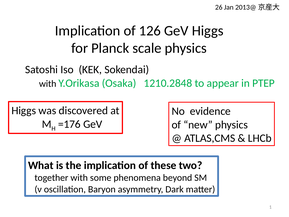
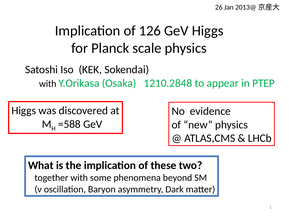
=176: =176 -> =588
